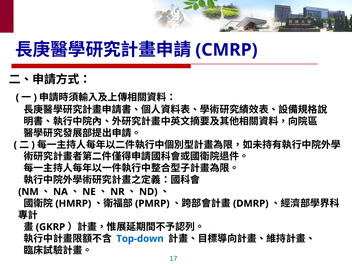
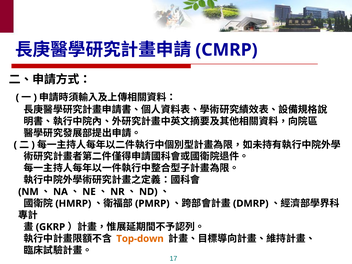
Top-down colour: blue -> orange
